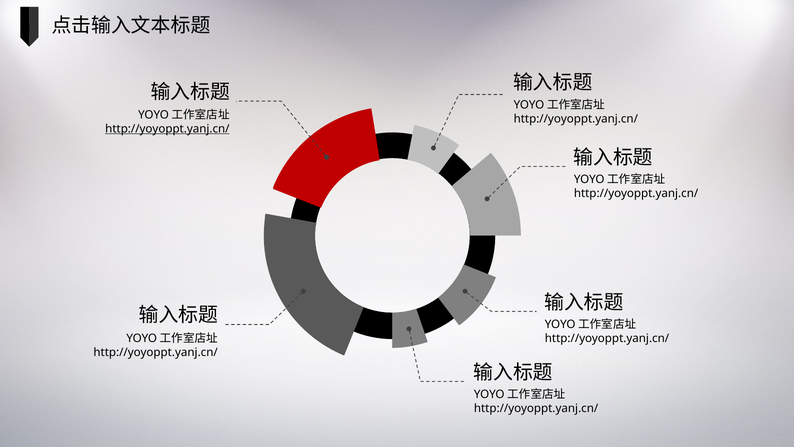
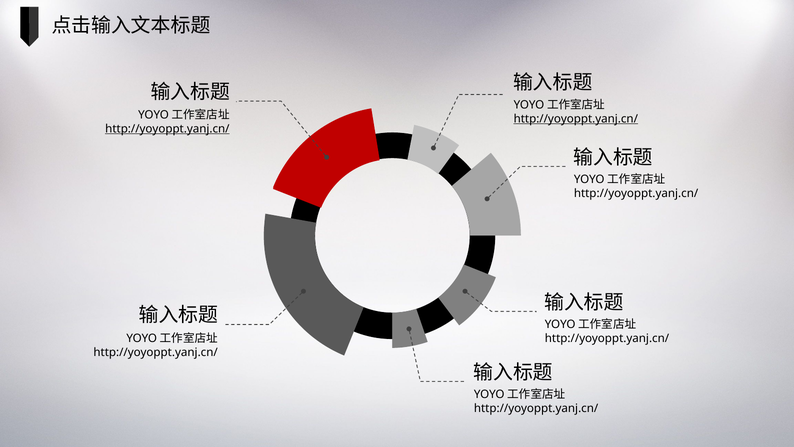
http://yoyoppt.yanj.cn/ at (576, 119) underline: none -> present
